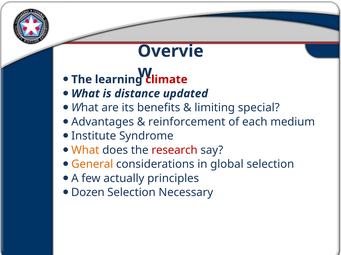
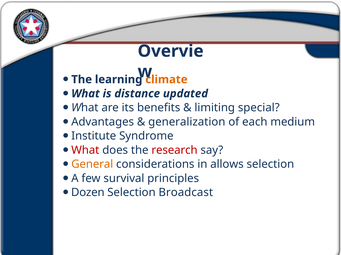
climate colour: red -> orange
reinforcement: reinforcement -> generalization
What at (85, 151) colour: orange -> red
global: global -> allows
actually: actually -> survival
Necessary: Necessary -> Broadcast
